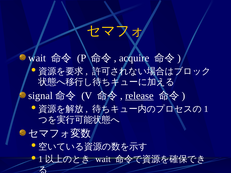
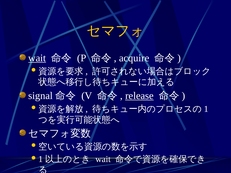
wait at (37, 58) underline: none -> present
